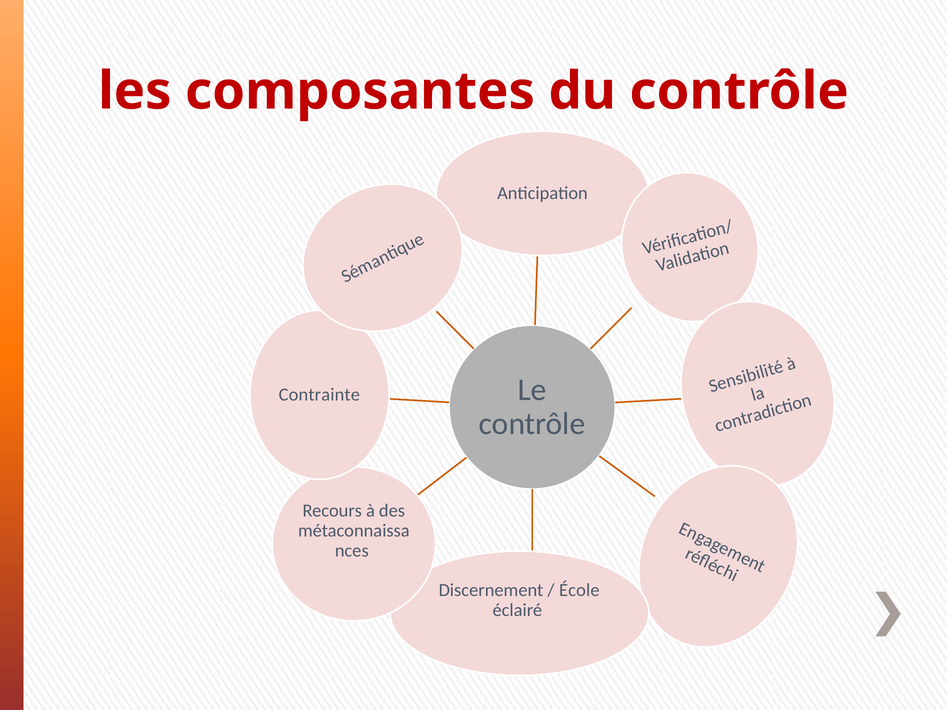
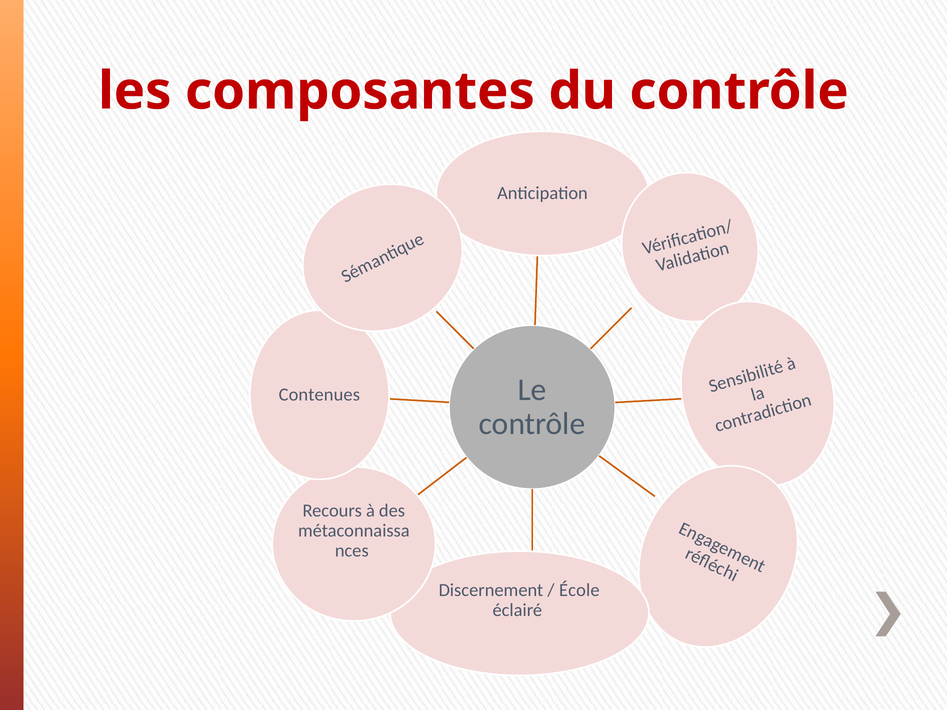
Contrainte: Contrainte -> Contenues
